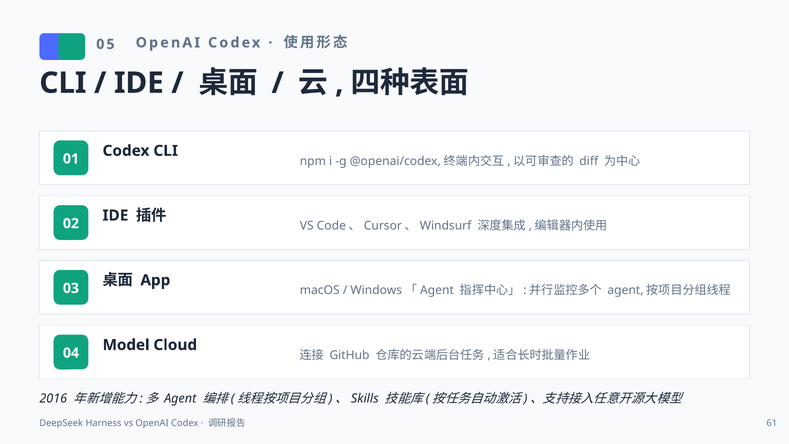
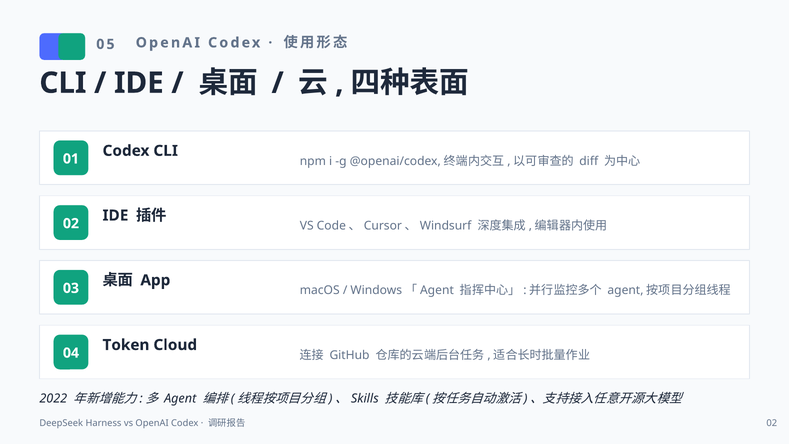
Model: Model -> Token
2016: 2016 -> 2022
61 at (772, 423): 61 -> 02
